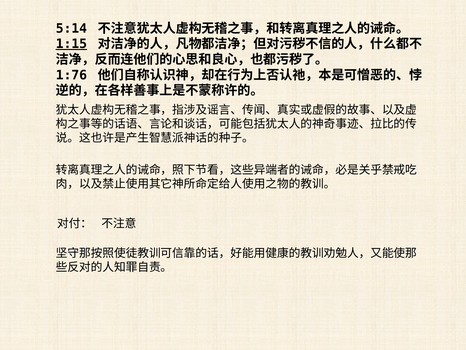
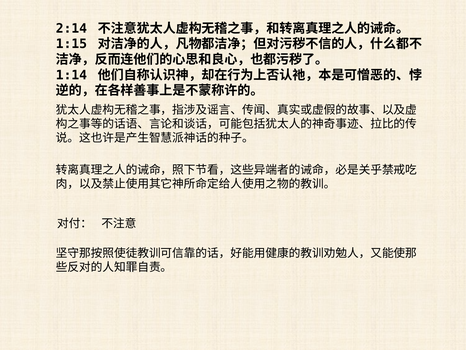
5:14: 5:14 -> 2:14
1:15 underline: present -> none
1:76: 1:76 -> 1:14
